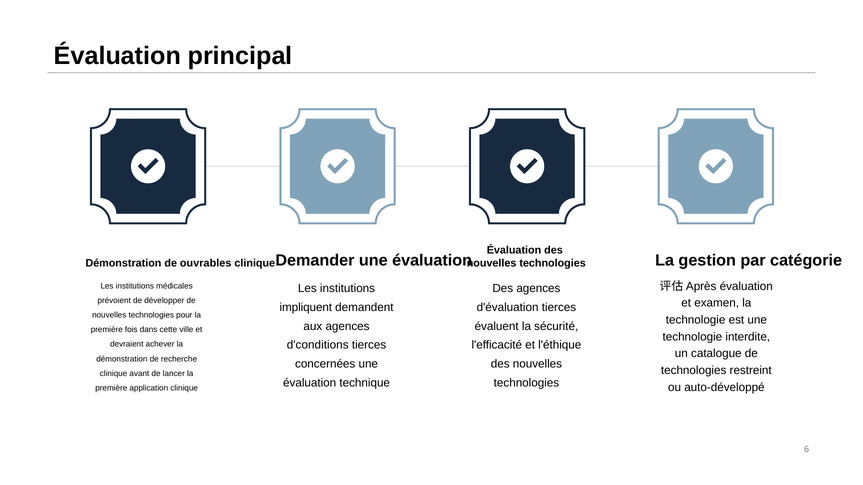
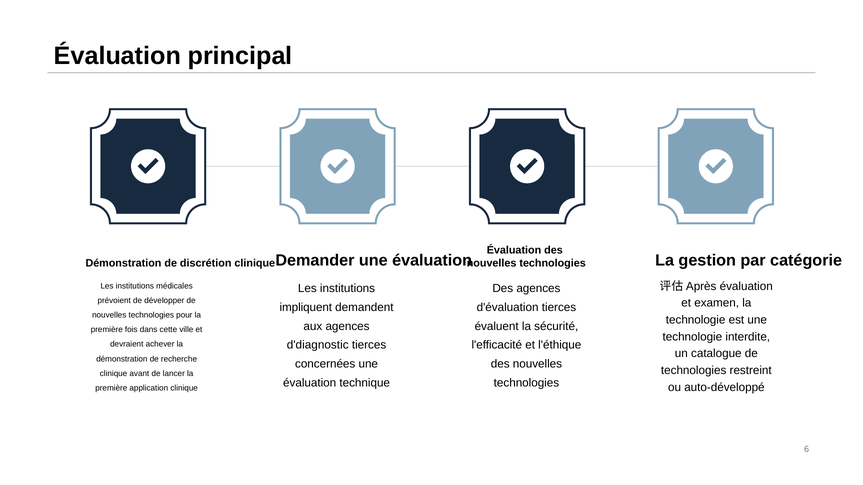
ouvrables: ouvrables -> discrétion
d'conditions: d'conditions -> d'diagnostic
